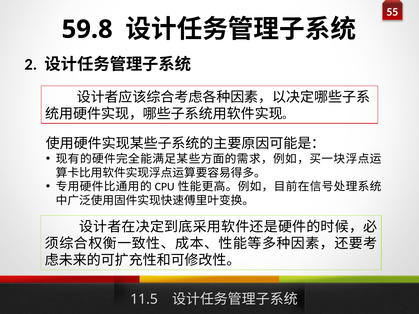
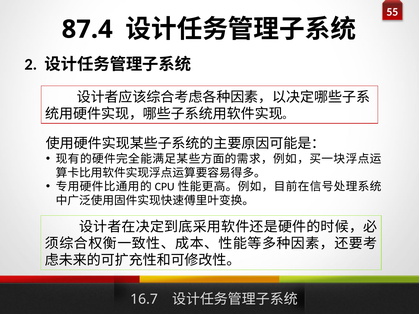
59.8: 59.8 -> 87.4
11.5: 11.5 -> 16.7
